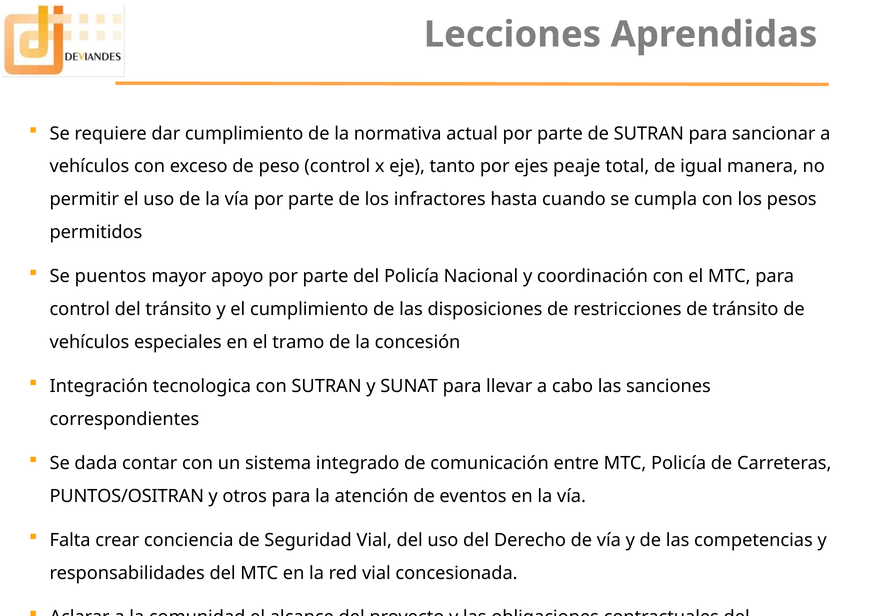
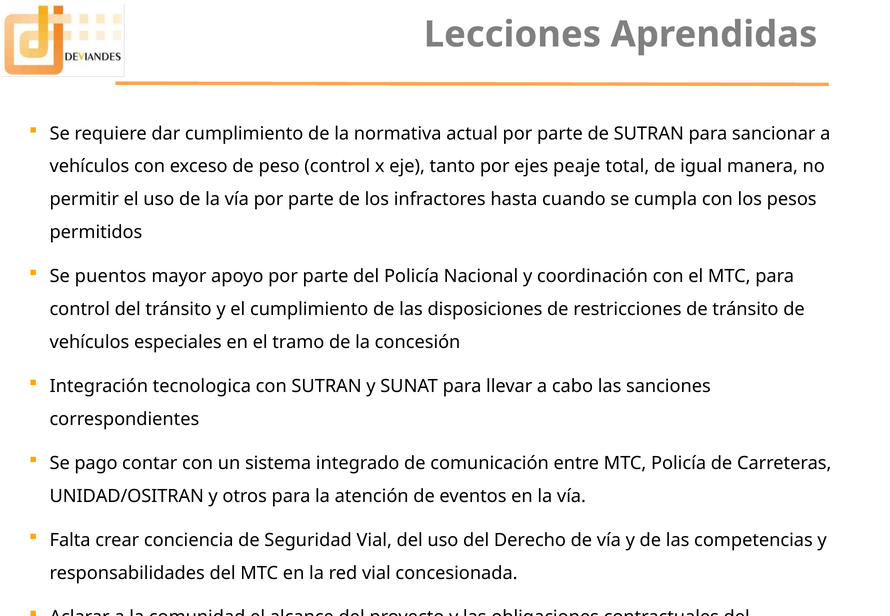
dada: dada -> pago
PUNTOS/OSITRAN: PUNTOS/OSITRAN -> UNIDAD/OSITRAN
